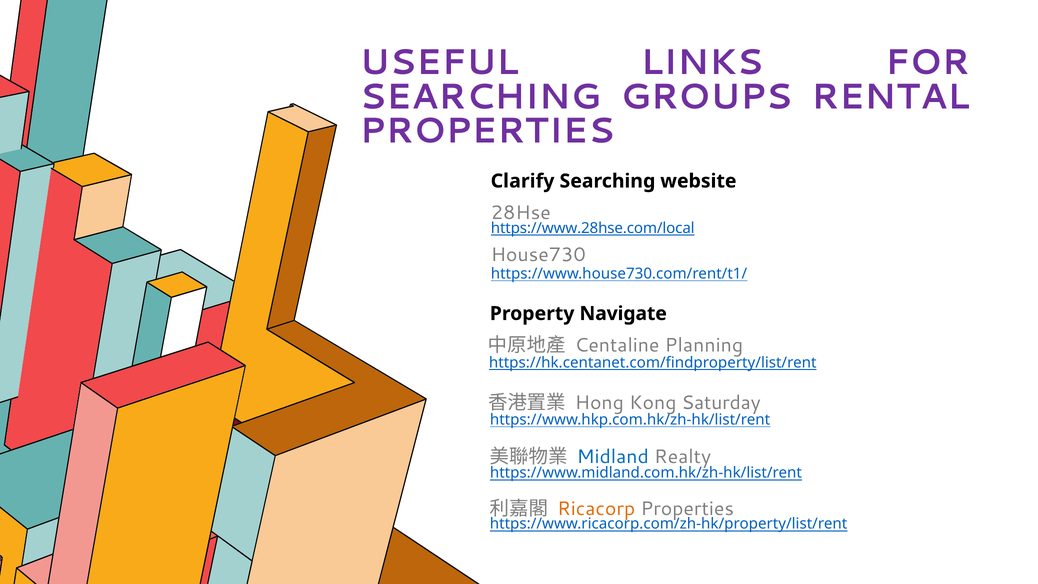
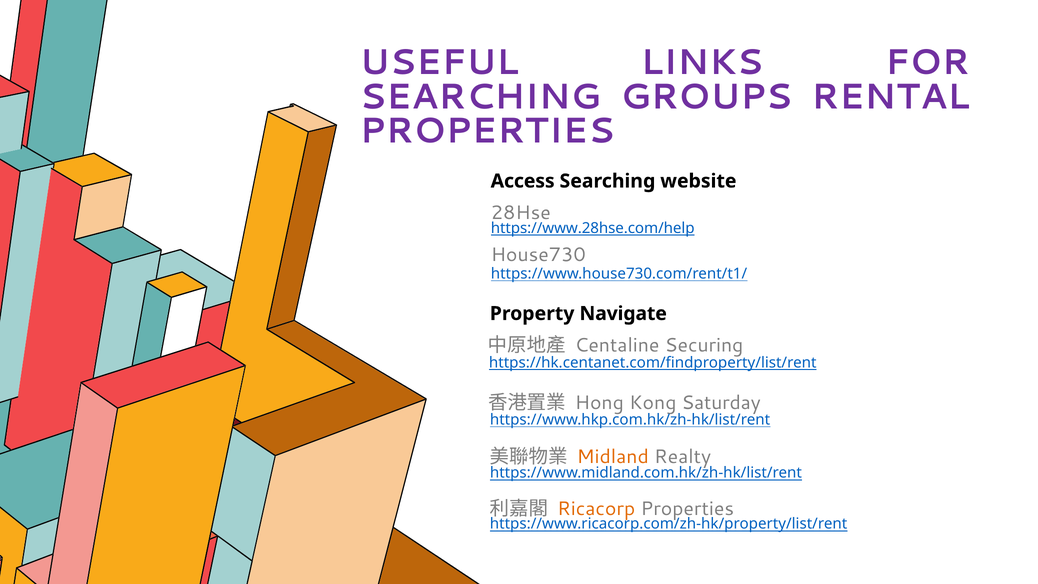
Clarify: Clarify -> Access
https://www.28hse.com/local: https://www.28hse.com/local -> https://www.28hse.com/help
Planning: Planning -> Securing
Midland colour: blue -> orange
